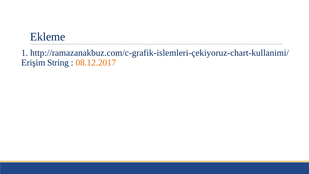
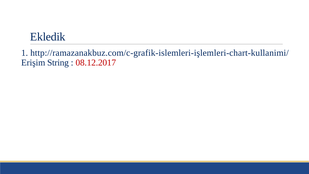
Ekleme: Ekleme -> Ekledik
http://ramazanakbuz.com/c-grafik-islemleri-çekiyoruz-chart-kullanimi/: http://ramazanakbuz.com/c-grafik-islemleri-çekiyoruz-chart-kullanimi/ -> http://ramazanakbuz.com/c-grafik-islemleri-işlemleri-chart-kullanimi/
08.12.2017 colour: orange -> red
